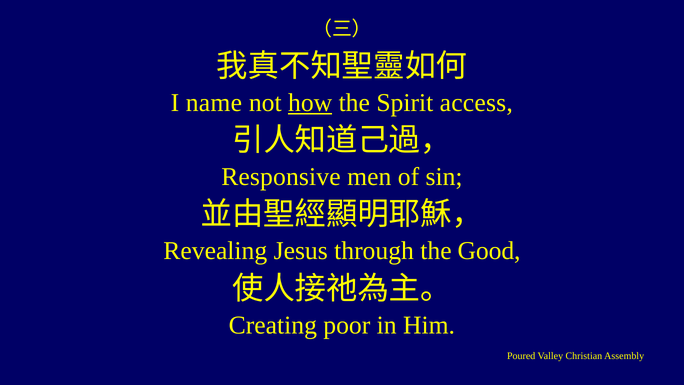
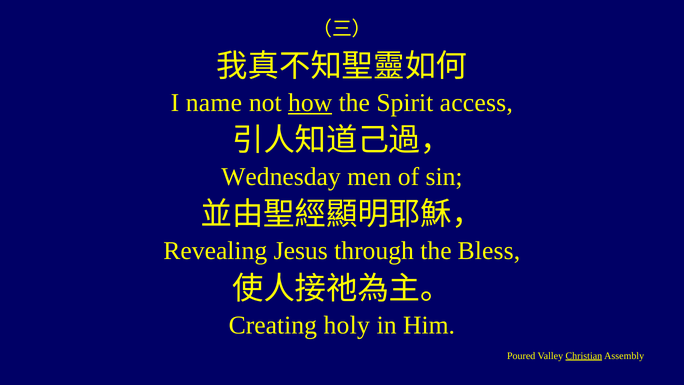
Responsive: Responsive -> Wednesday
Good: Good -> Bless
poor: poor -> holy
Christian underline: none -> present
